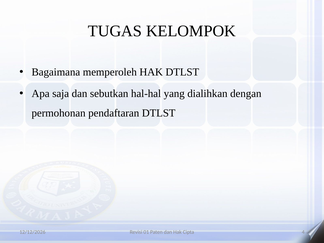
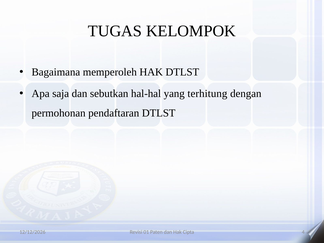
dialihkan: dialihkan -> terhitung
